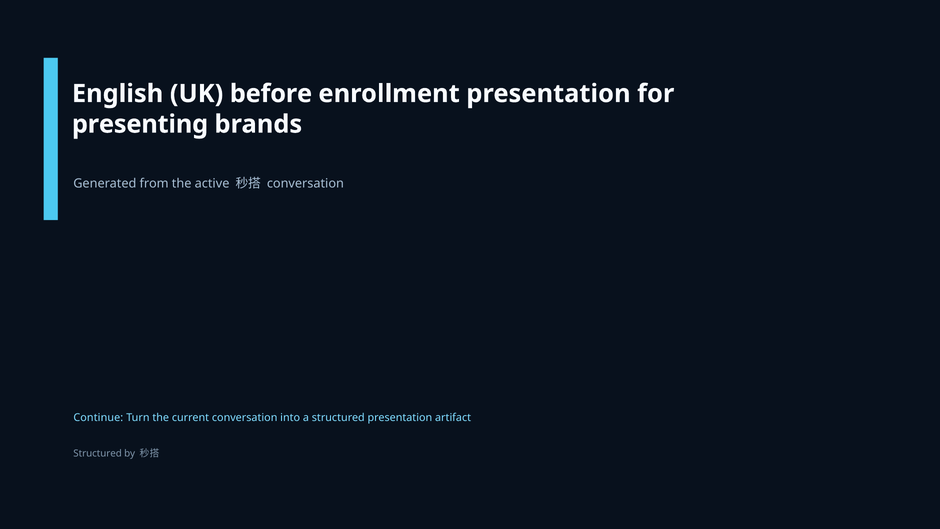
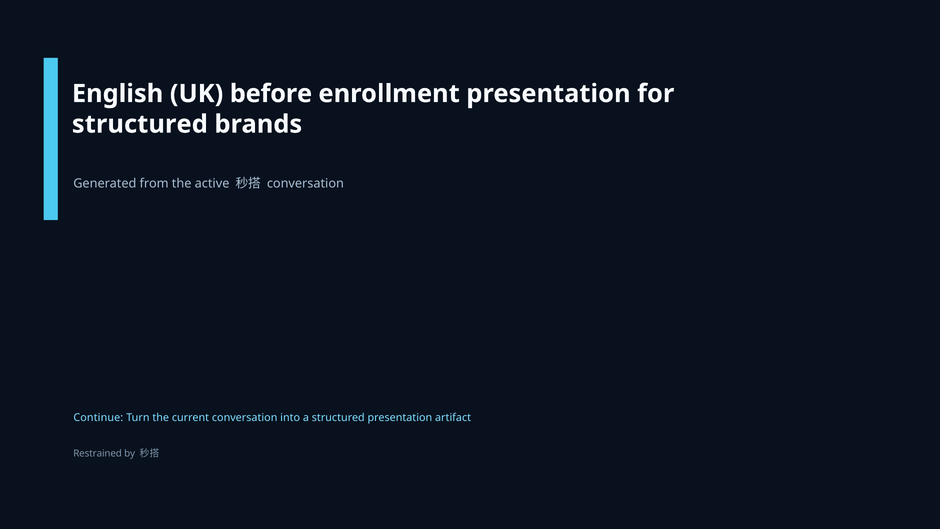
presenting at (140, 124): presenting -> structured
Structured at (98, 453): Structured -> Restrained
